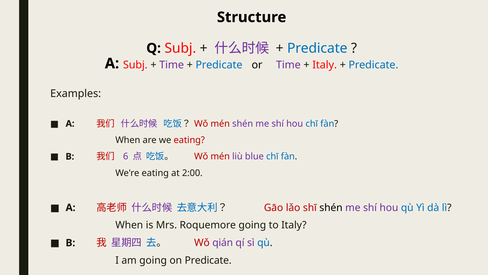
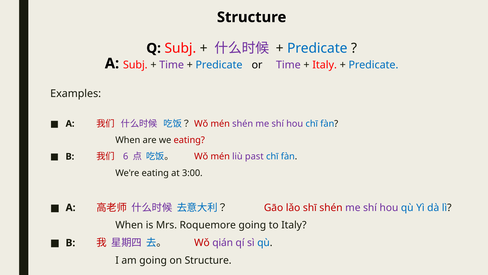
blue: blue -> past
2:00: 2:00 -> 3:00
shén at (331, 207) colour: black -> red
on Predicate: Predicate -> Structure
